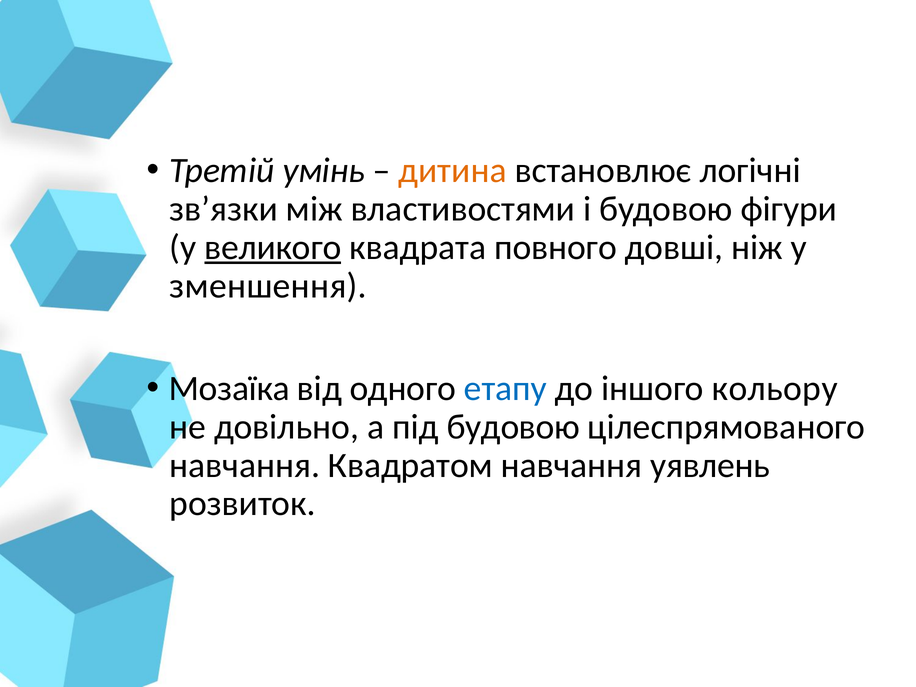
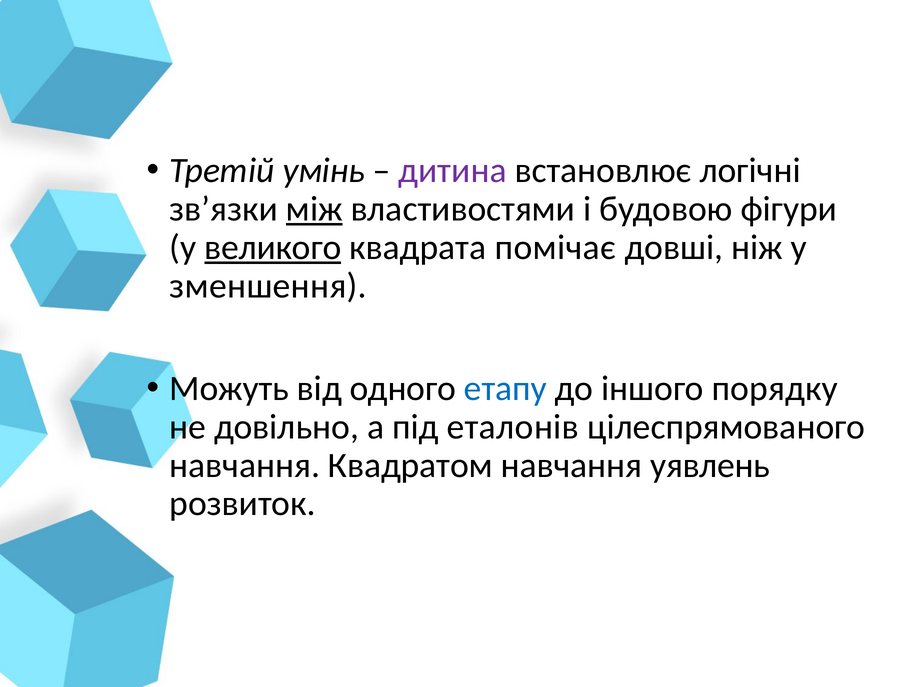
дитина colour: orange -> purple
між underline: none -> present
повного: повного -> помічає
Мозаїка: Мозаїка -> Можуть
кольору: кольору -> порядку
під будовою: будовою -> еталонів
